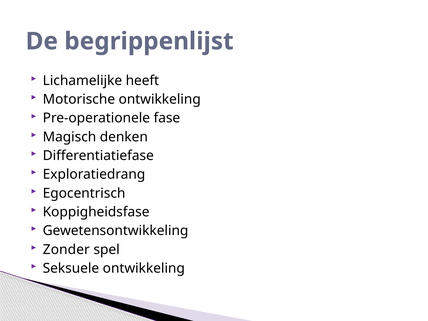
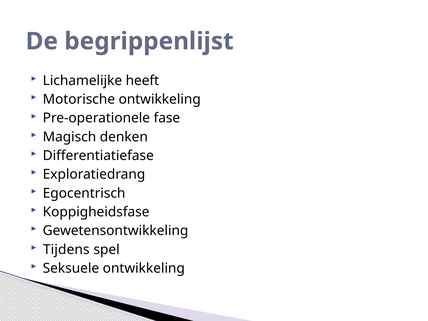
Zonder: Zonder -> Tijdens
